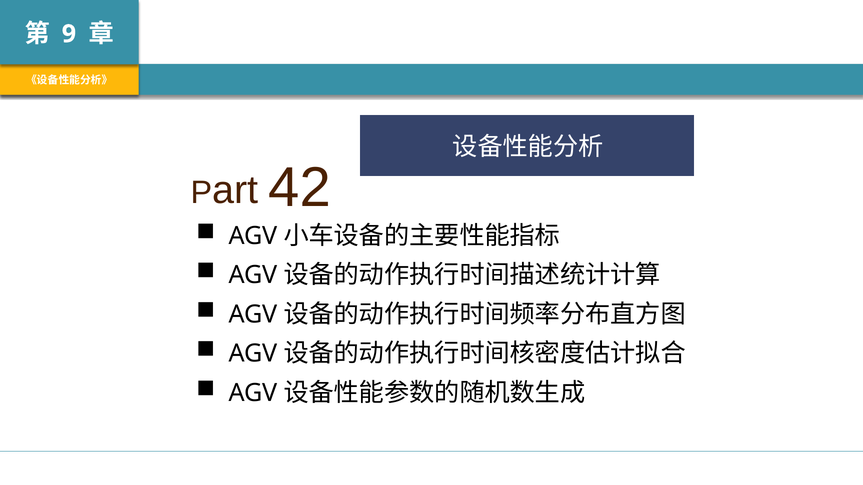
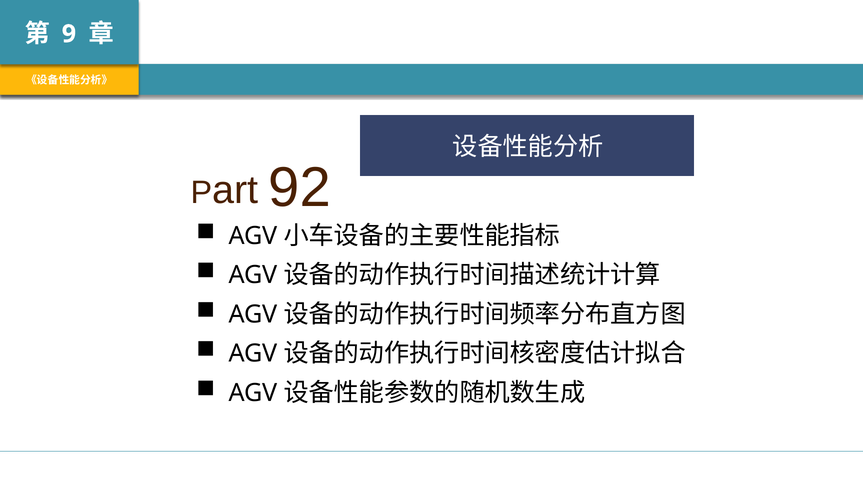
42: 42 -> 92
